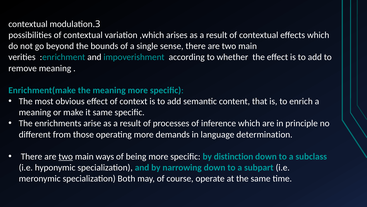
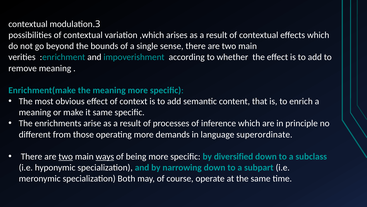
determination: determination -> superordinate
ways underline: none -> present
distinction: distinction -> diversified
